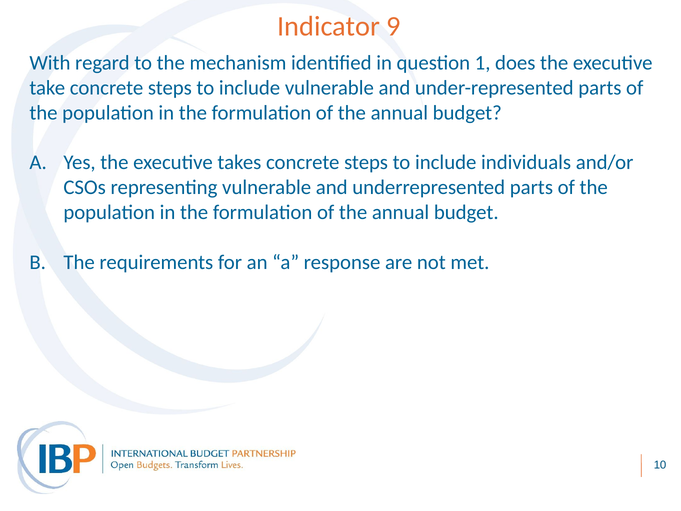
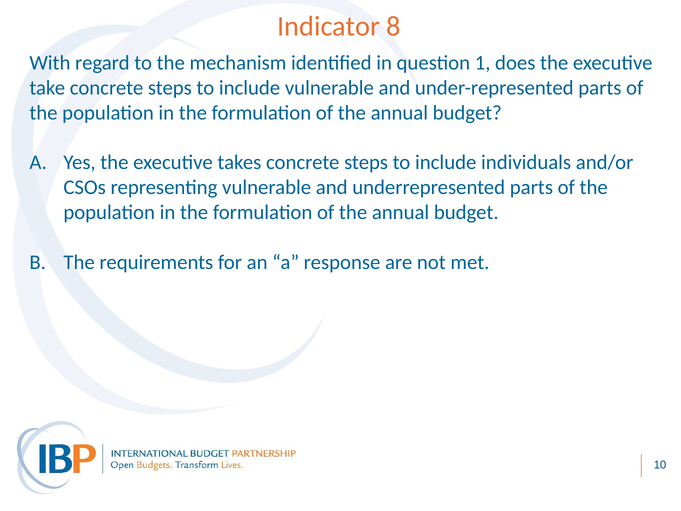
9: 9 -> 8
